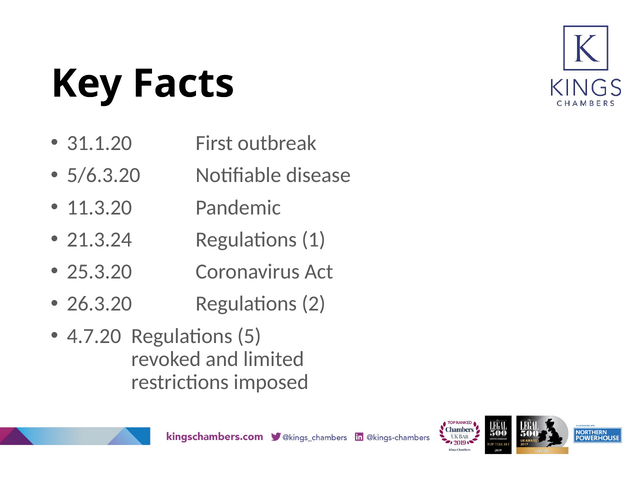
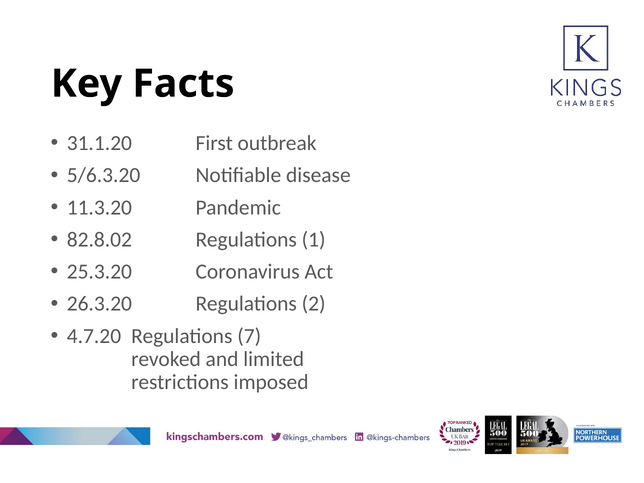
21.3.24: 21.3.24 -> 82.8.02
5: 5 -> 7
